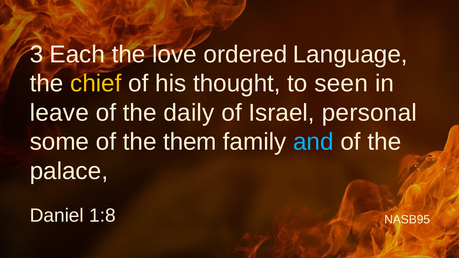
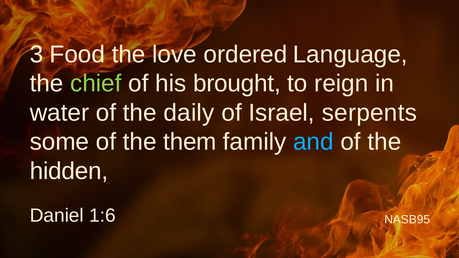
Each: Each -> Food
chief colour: yellow -> light green
thought: thought -> brought
seen: seen -> reign
leave: leave -> water
personal: personal -> serpents
palace: palace -> hidden
1:8: 1:8 -> 1:6
